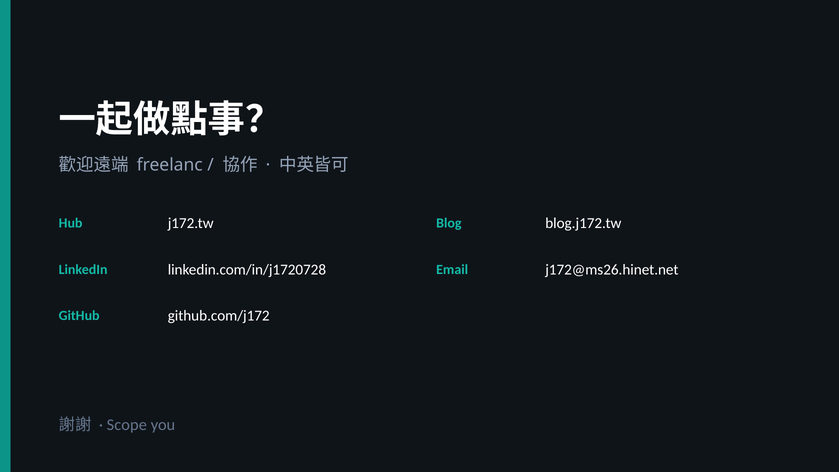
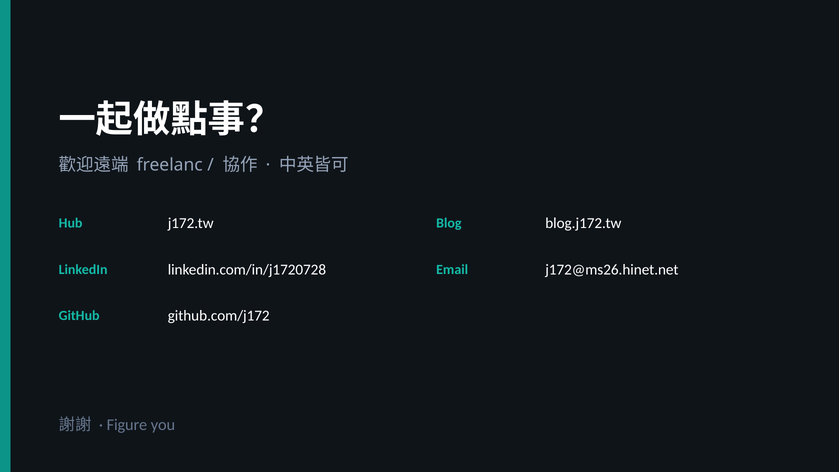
Scope: Scope -> Figure
